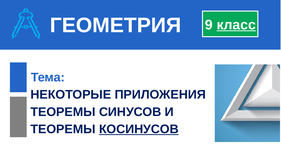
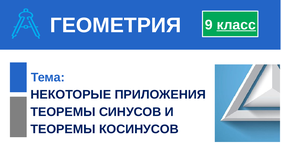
КОСИНУСОВ underline: present -> none
